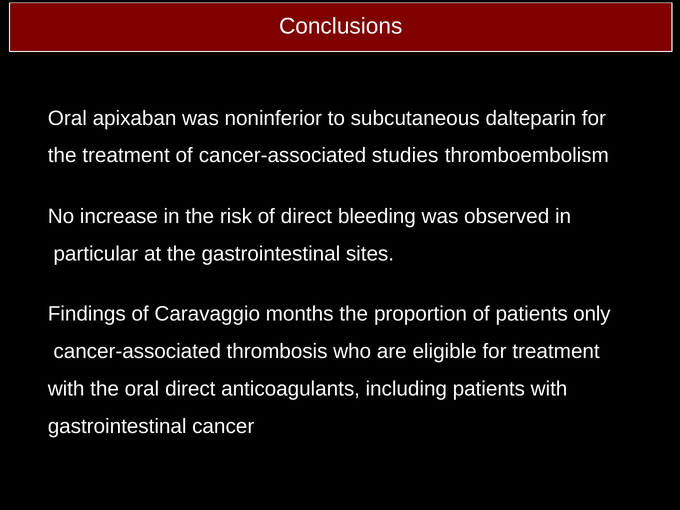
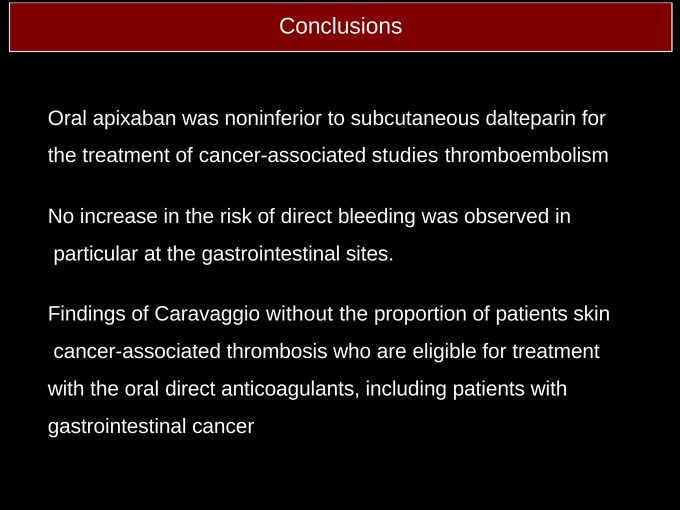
months: months -> without
only: only -> skin
